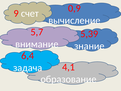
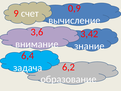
5,7: 5,7 -> 3,6
5,39: 5,39 -> 3,42
4,1: 4,1 -> 6,2
